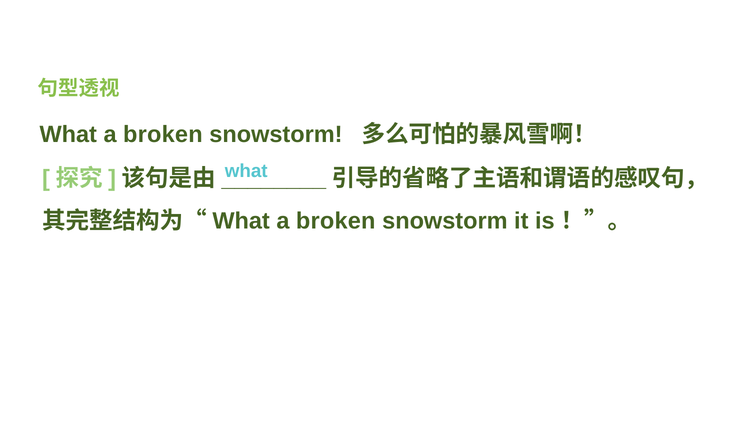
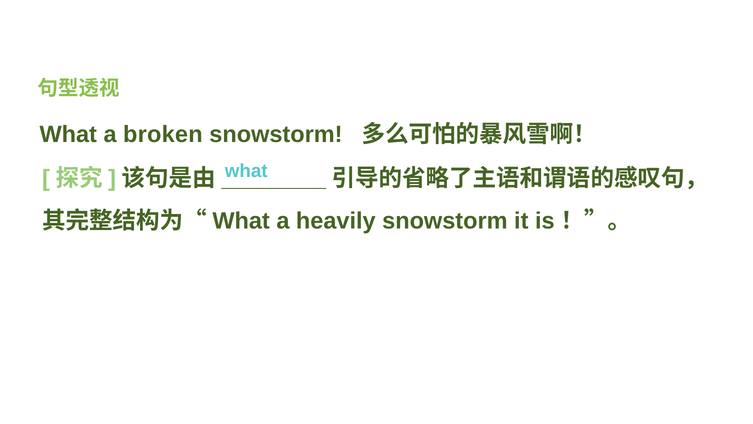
broken at (336, 221): broken -> heavily
